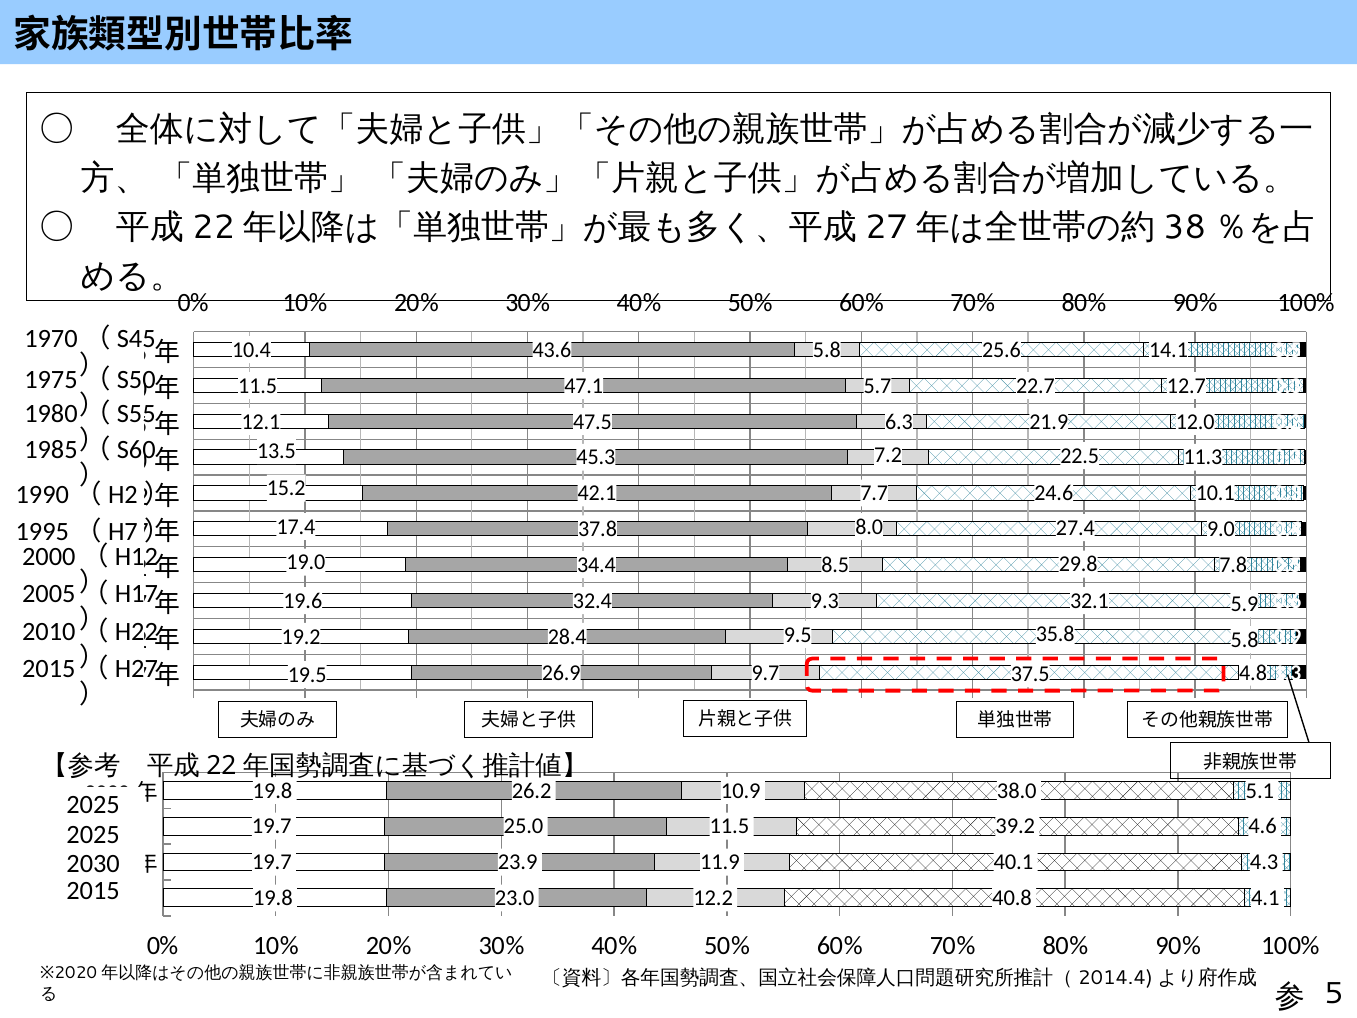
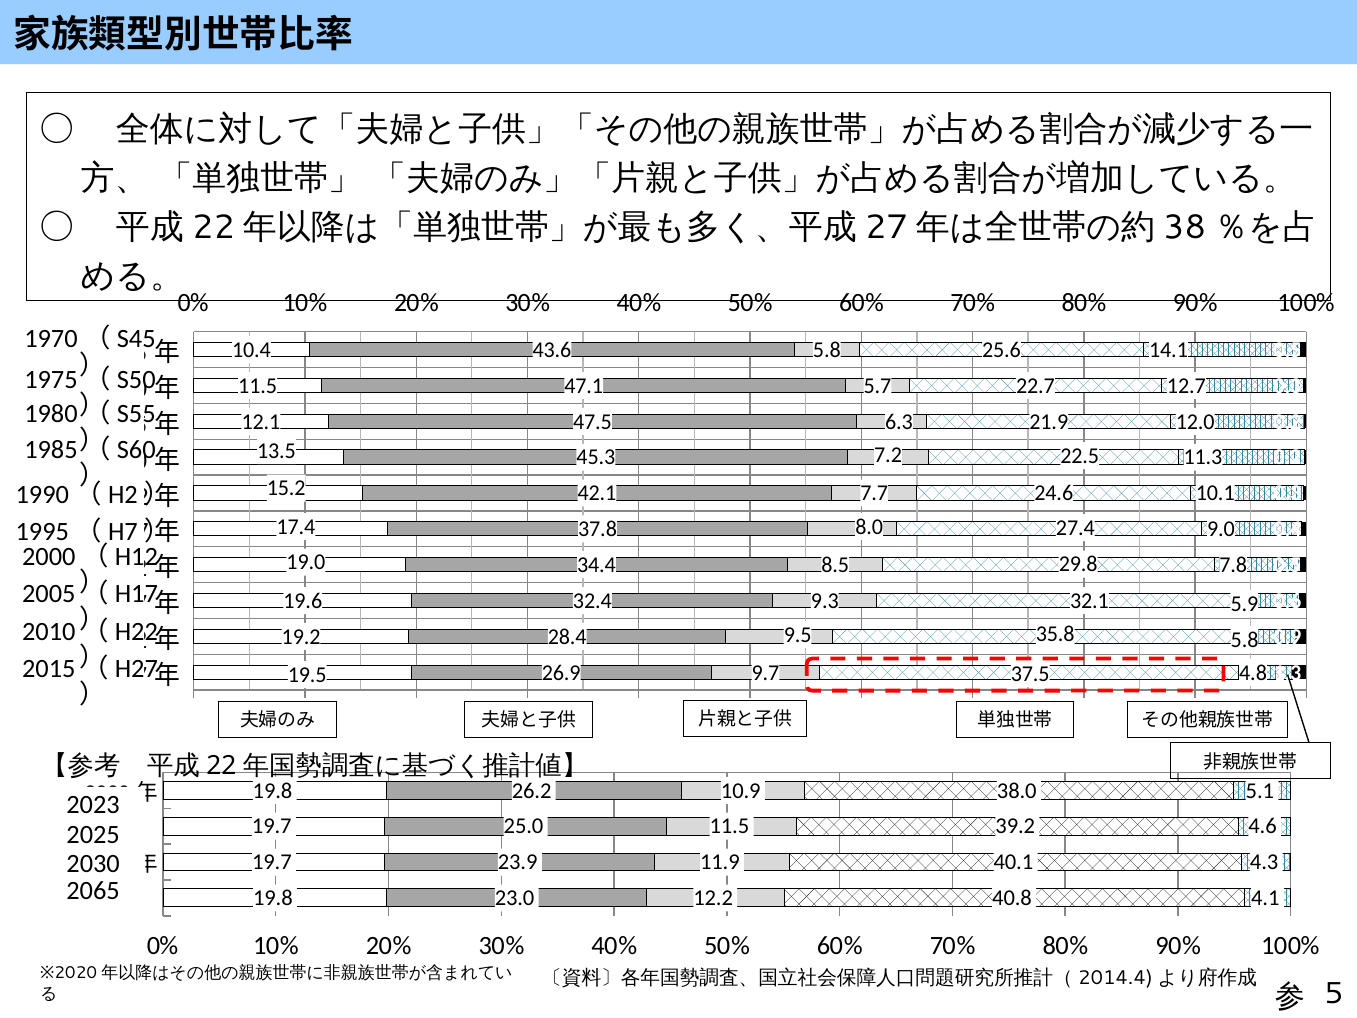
2025 at (93, 805): 2025 -> 2023
2015: 2015 -> 2065
